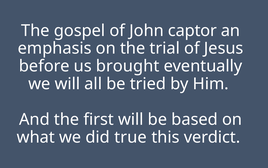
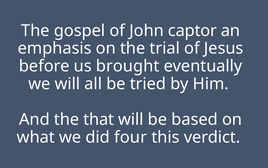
first: first -> that
true: true -> four
